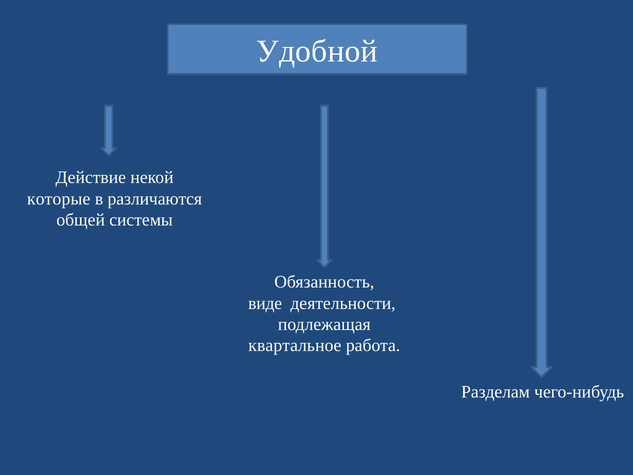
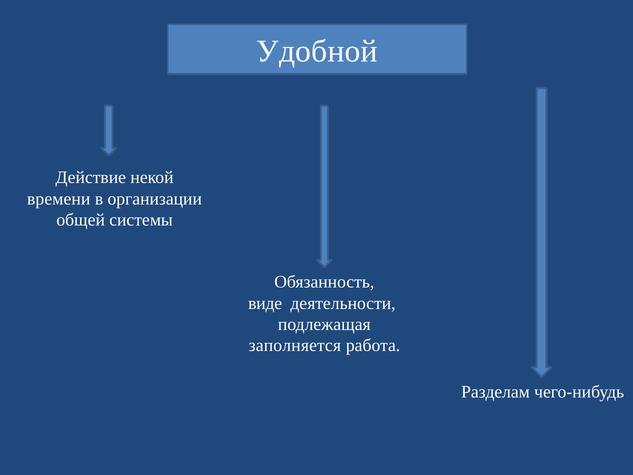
которые: которые -> времени
различаются: различаются -> организации
квартальное: квартальное -> заполняется
